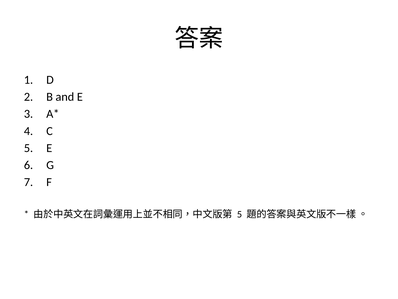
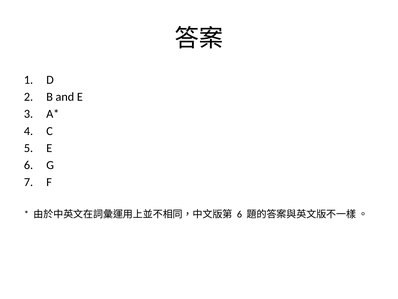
5 at (240, 214): 5 -> 6
